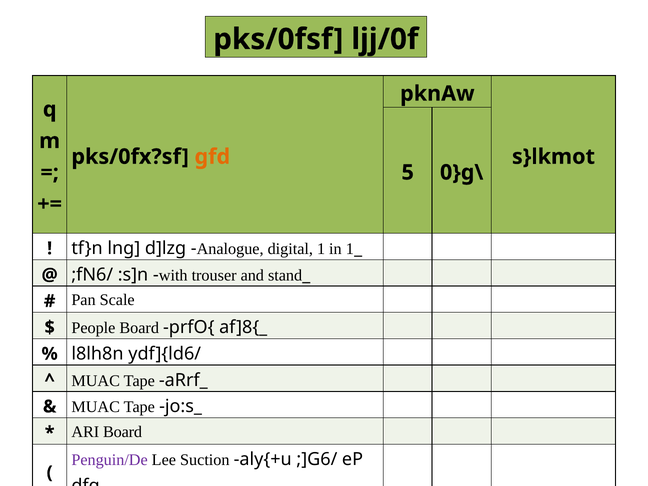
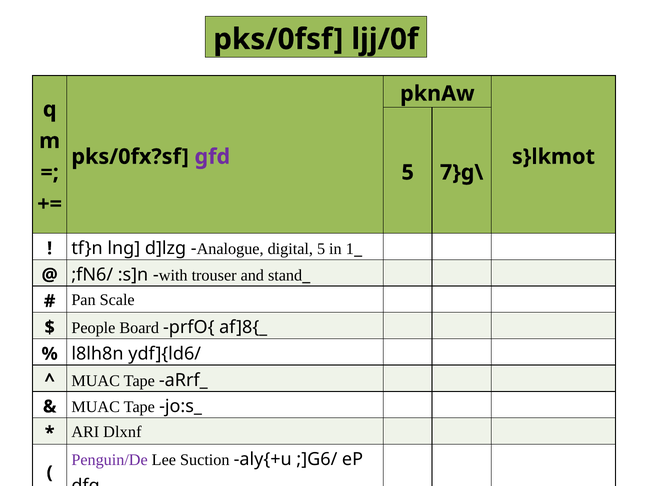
gfd colour: orange -> purple
0}g\: 0}g\ -> 7}g\
digital 1: 1 -> 5
ARI Board: Board -> Dlxnf
